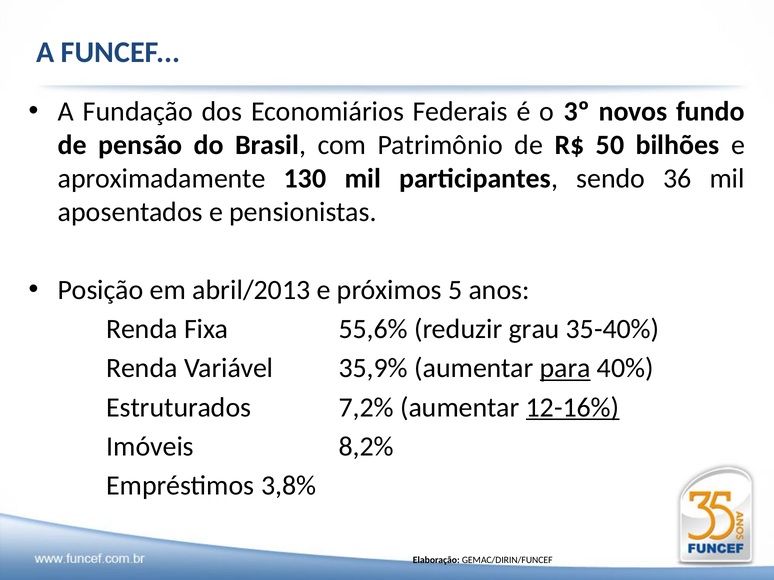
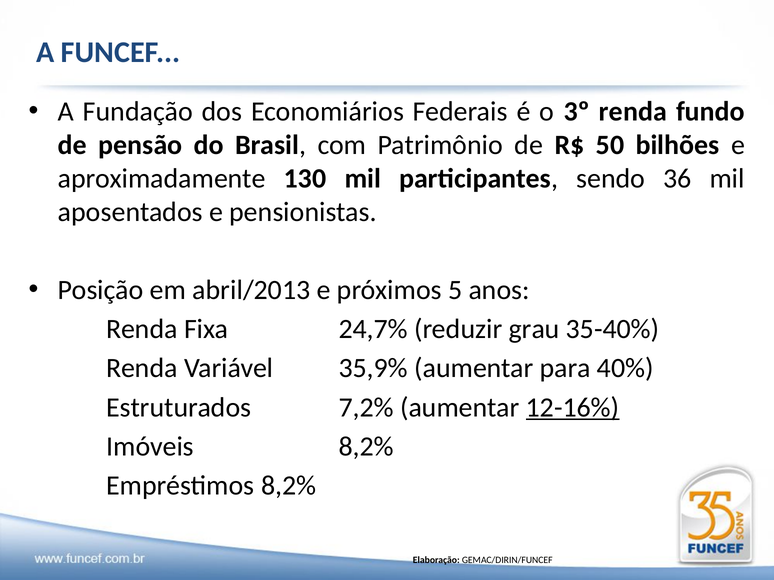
3º novos: novos -> renda
55,6%: 55,6% -> 24,7%
para underline: present -> none
Empréstimos 3,8%: 3,8% -> 8,2%
